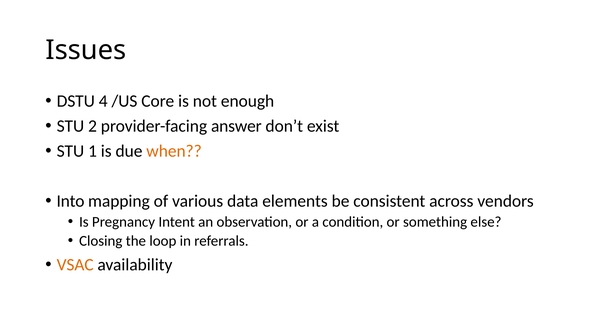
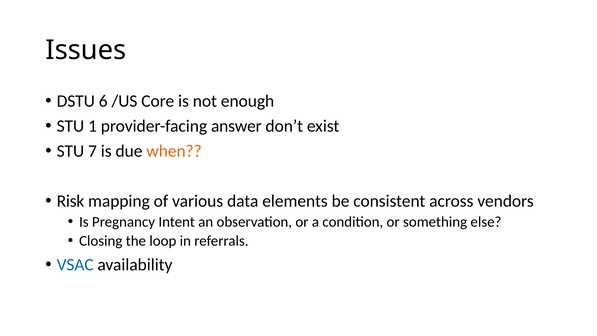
4: 4 -> 6
2: 2 -> 1
1: 1 -> 7
Into: Into -> Risk
VSAC colour: orange -> blue
